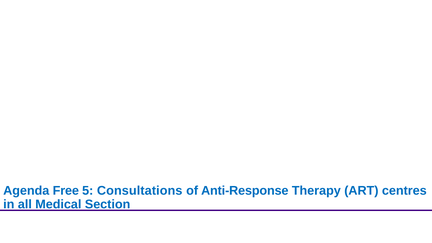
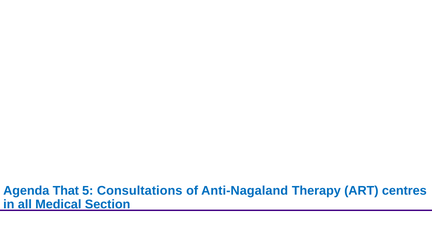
Free: Free -> That
Anti-Response: Anti-Response -> Anti-Nagaland
